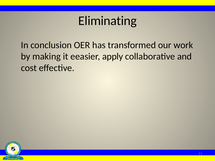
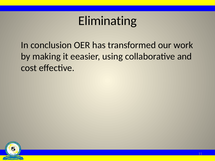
apply: apply -> using
